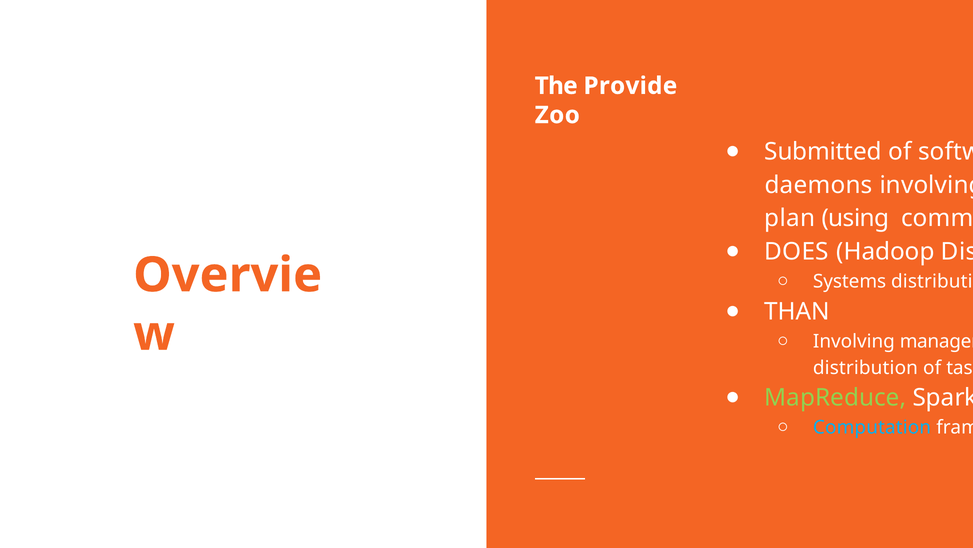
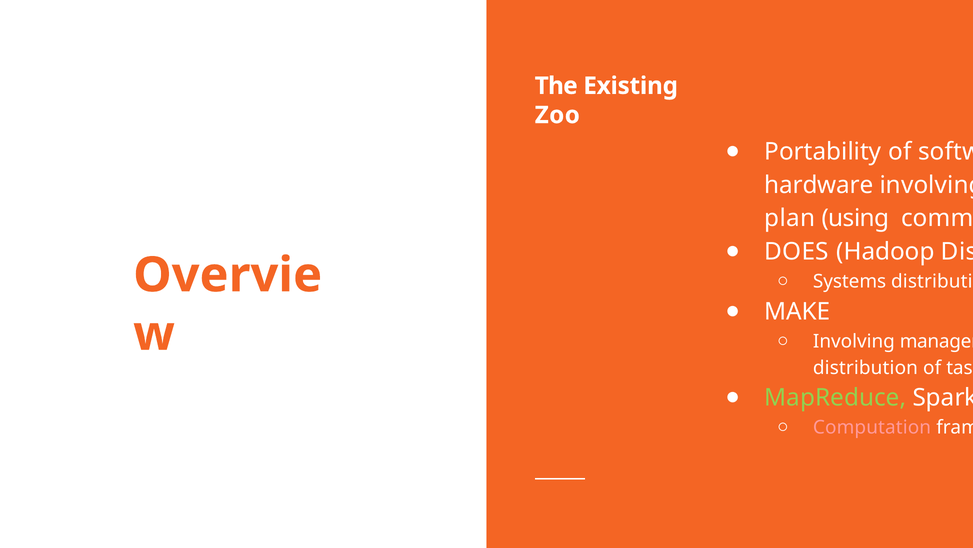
Provide: Provide -> Existing
Submitted: Submitted -> Portability
daemons at (819, 185): daemons -> hardware
THAN: THAN -> MAKE
Computation colour: light blue -> pink
